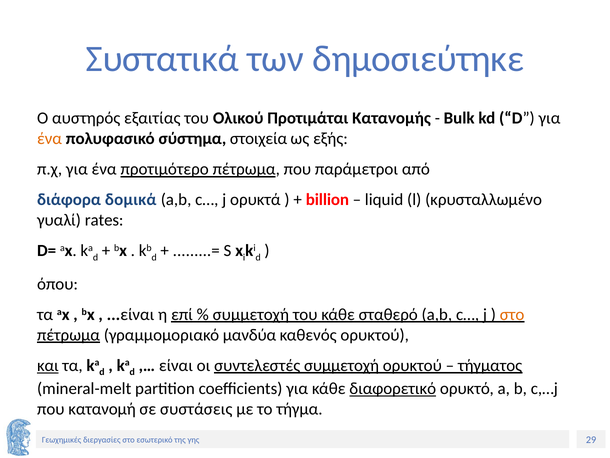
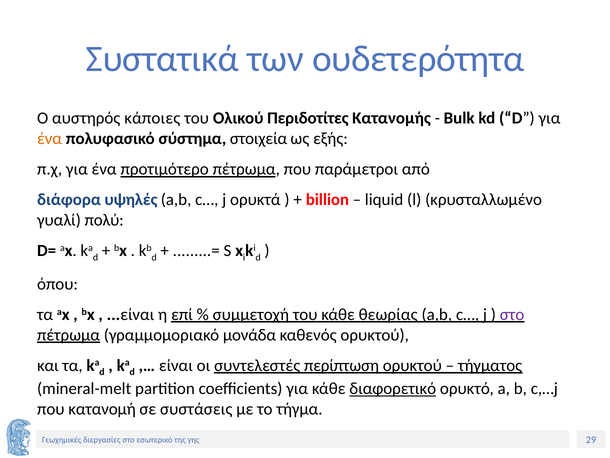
δημοσιεύτηκε: δημοσιεύτηκε -> ουδετερότητα
εξαιτίας: εξαιτίας -> κάποιες
Προτιμάται: Προτιμάται -> Περιδοτίτες
δομικά: δομικά -> υψηλές
rates: rates -> πολύ
σταθερό: σταθερό -> θεωρίας
στο at (512, 314) colour: orange -> purple
μανδύα: μανδύα -> μονάδα
και underline: present -> none
συντελεστές συμμετοχή: συμμετοχή -> περίπτωση
